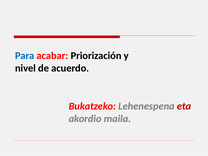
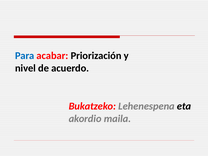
eta colour: red -> black
